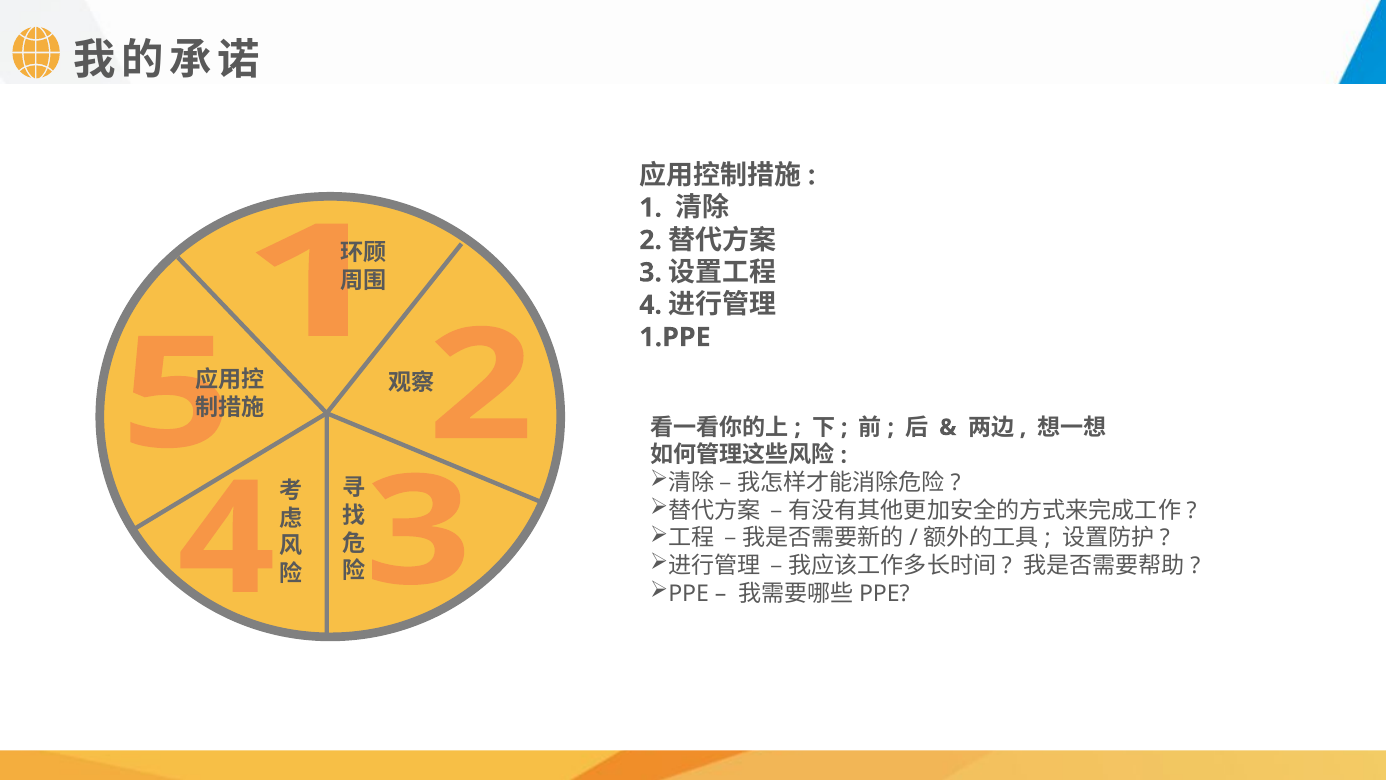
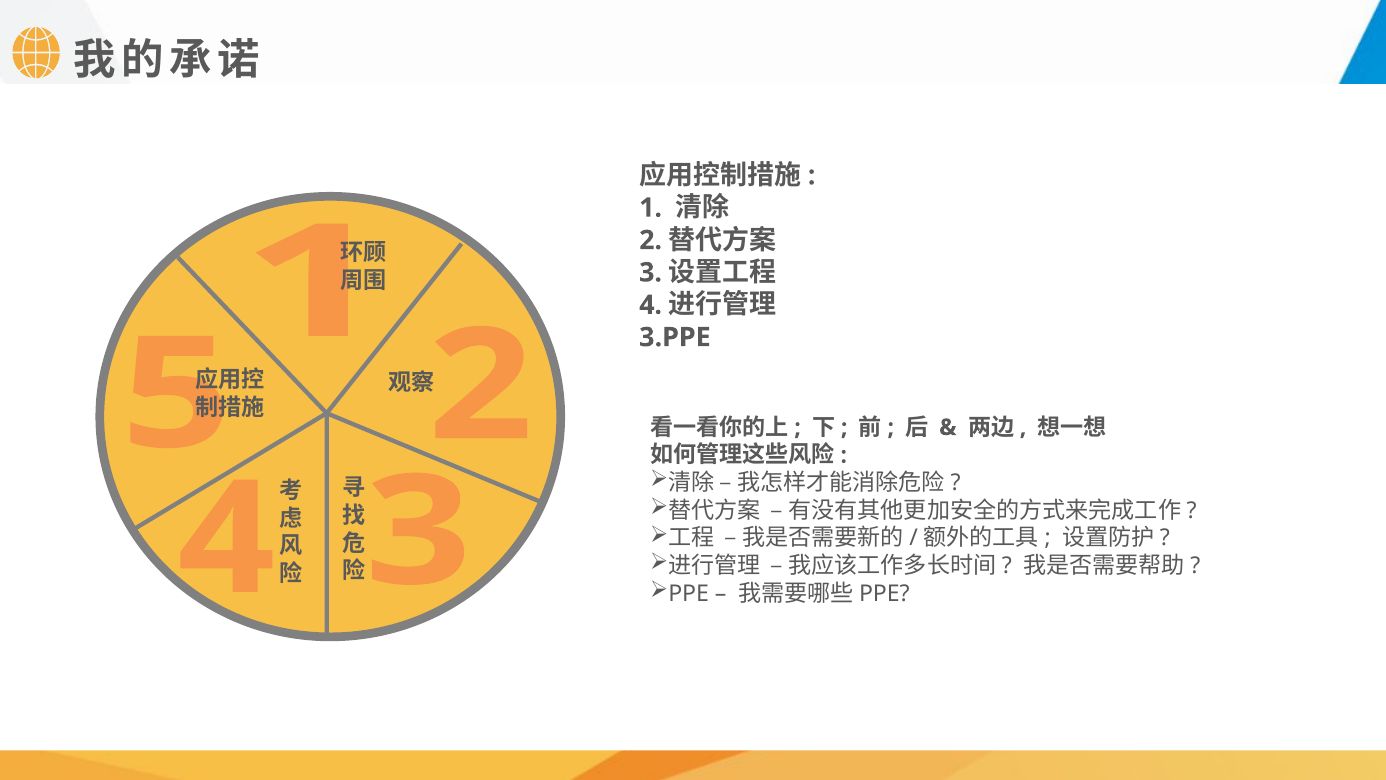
1.PPE: 1.PPE -> 3.PPE
